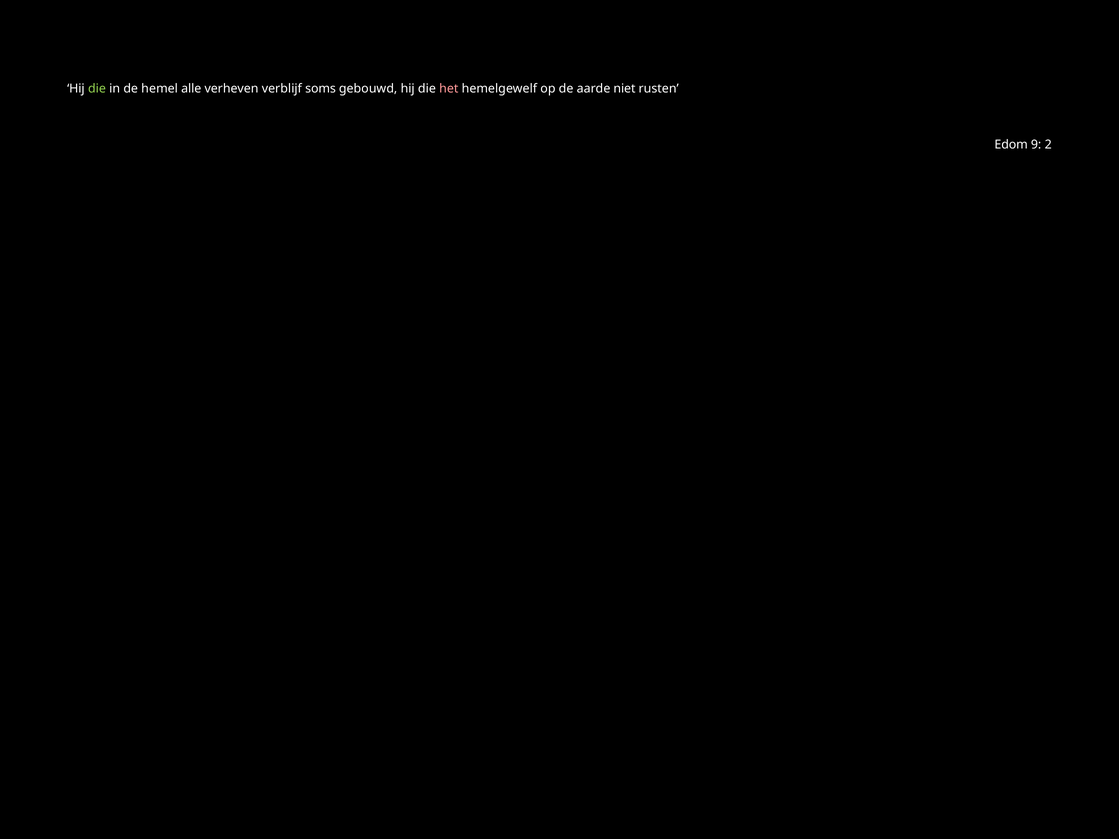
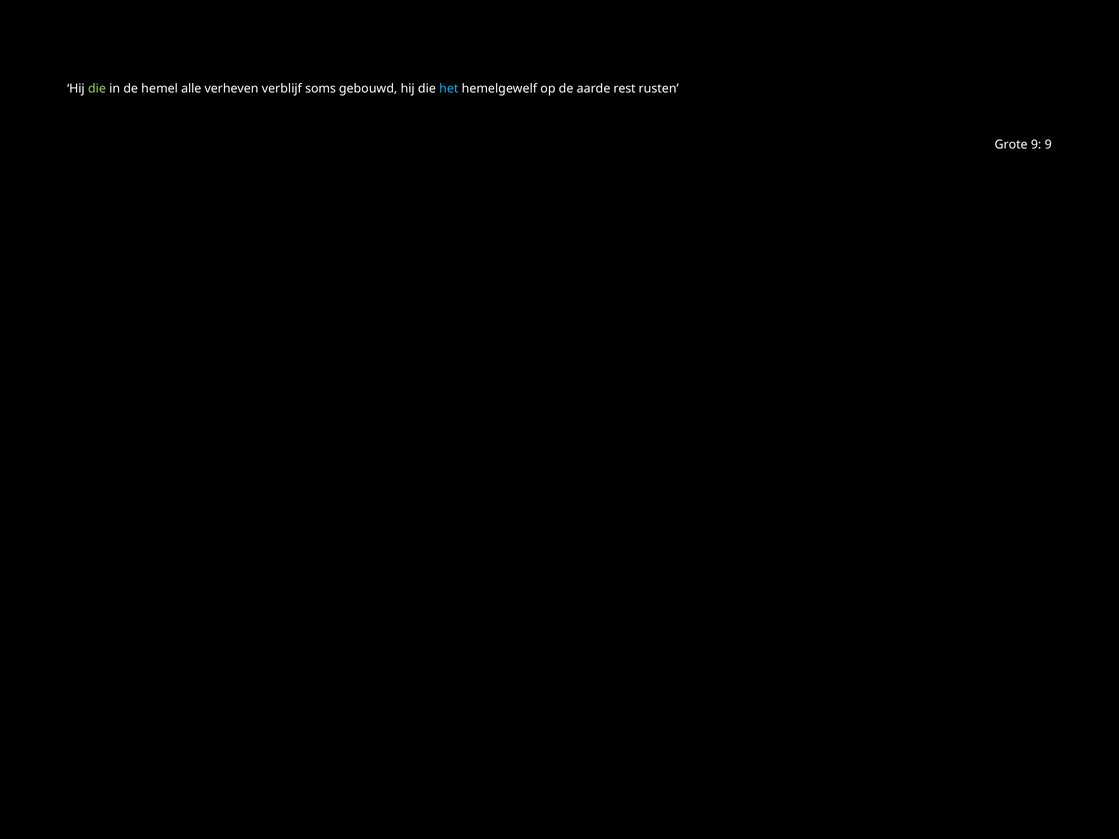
het colour: pink -> light blue
niet: niet -> rest
Edom: Edom -> Grote
9 2: 2 -> 9
